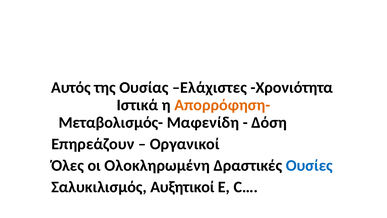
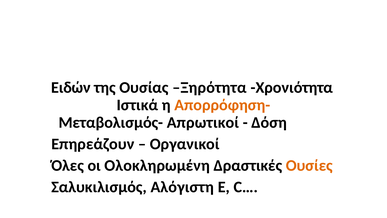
Αυτός: Αυτός -> Ειδών
Ελάχιστες: Ελάχιστες -> Ξηρότητα
Μαφενίδη: Μαφενίδη -> Απρωτικοί
Ουσίες colour: blue -> orange
Αυξητικοί: Αυξητικοί -> Αλόγιστη
